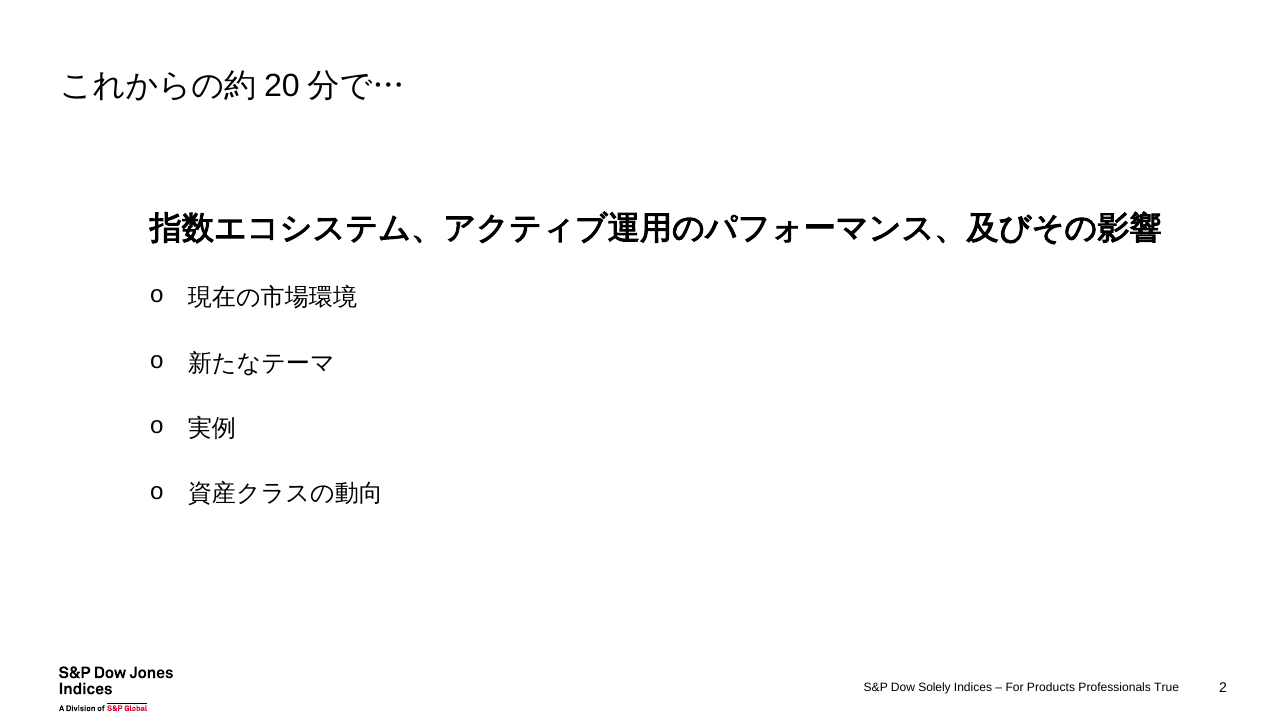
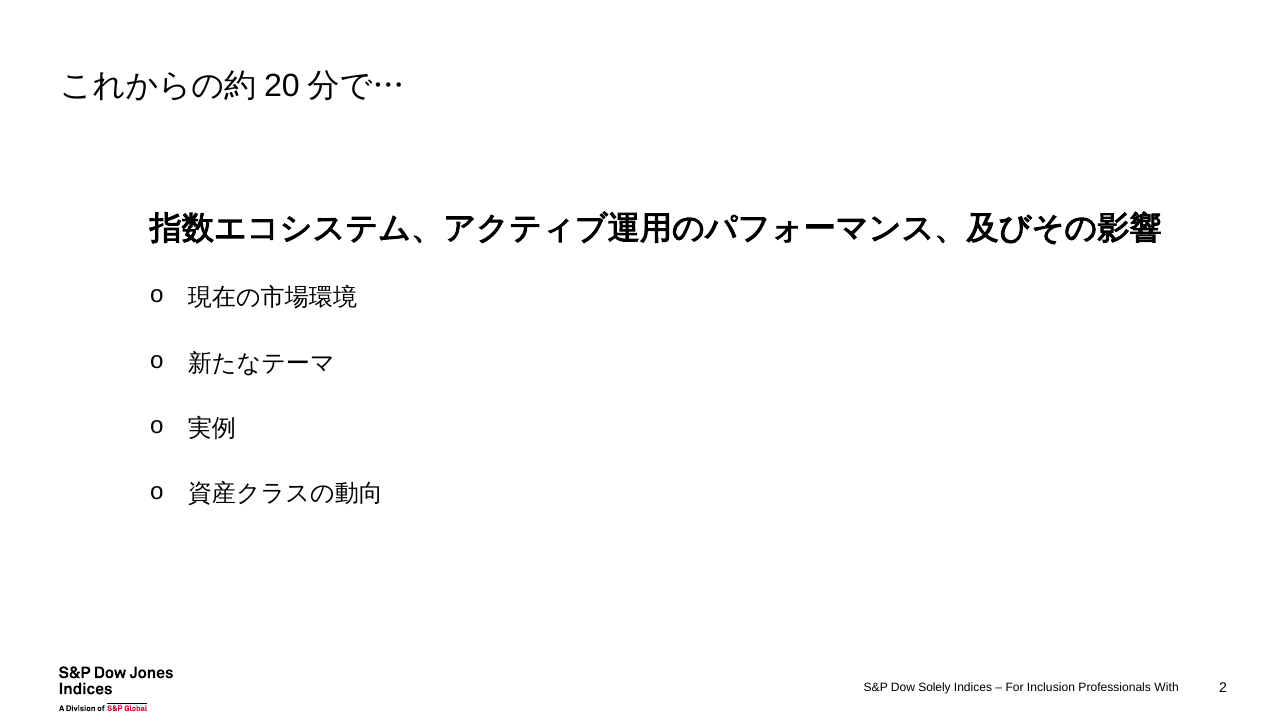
Products: Products -> Inclusion
True: True -> With
